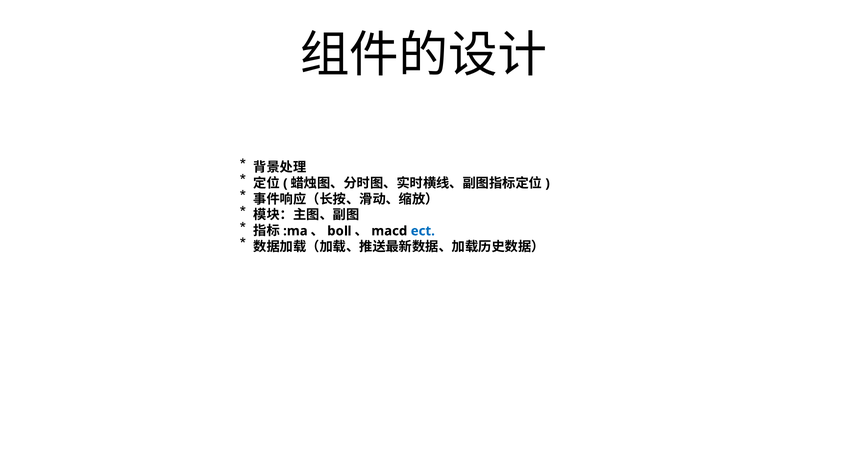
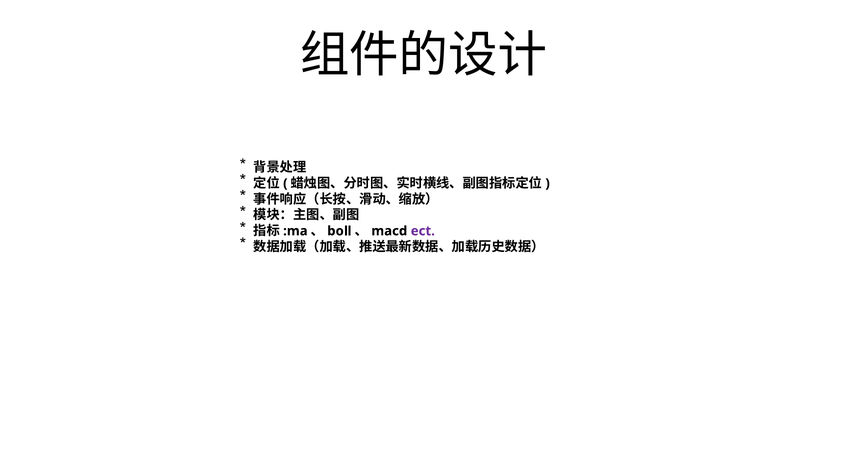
ect colour: blue -> purple
